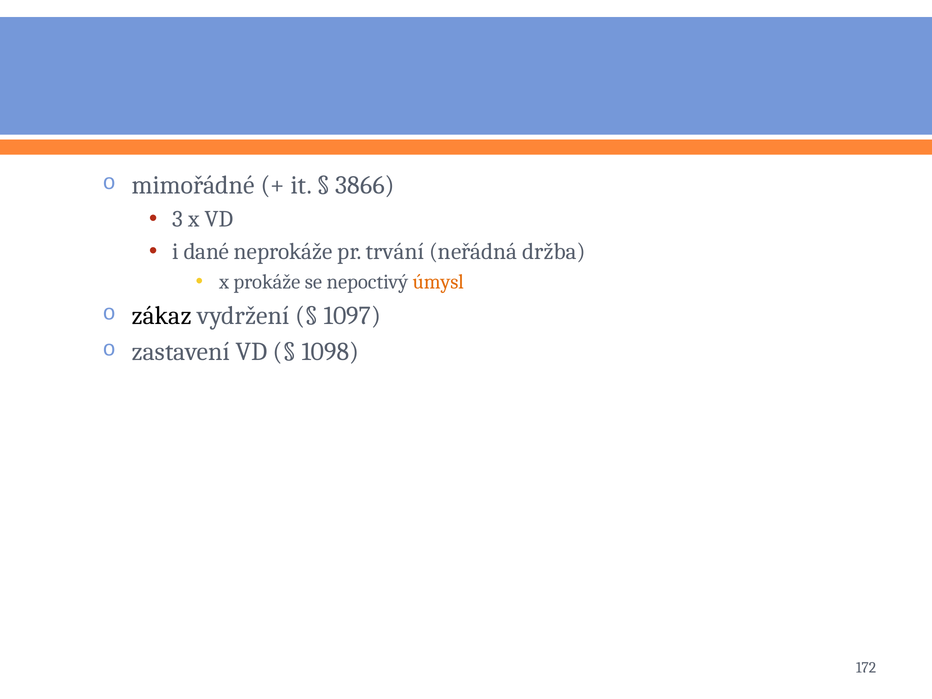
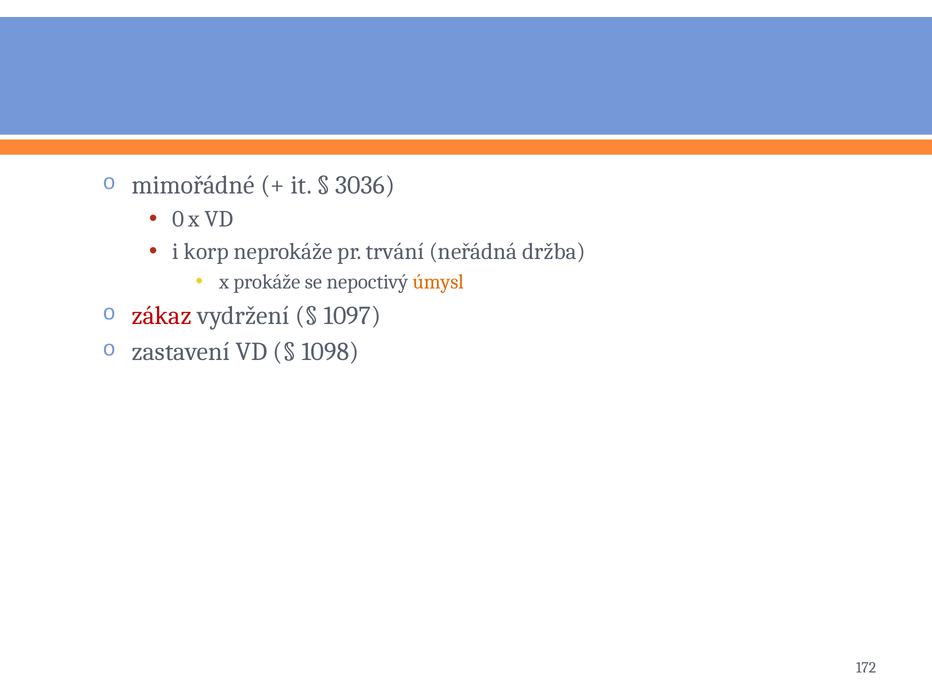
3866: 3866 -> 3036
3: 3 -> 0
dané: dané -> korp
zákaz colour: black -> red
